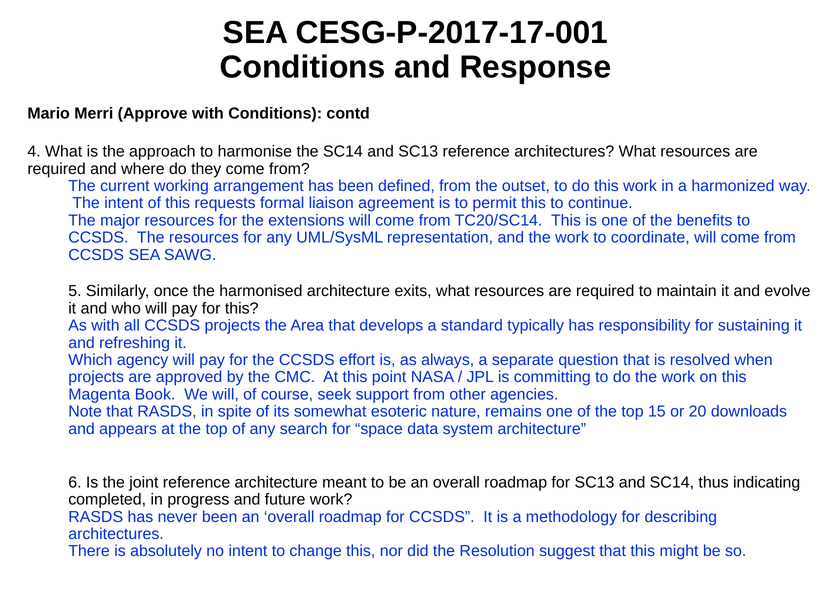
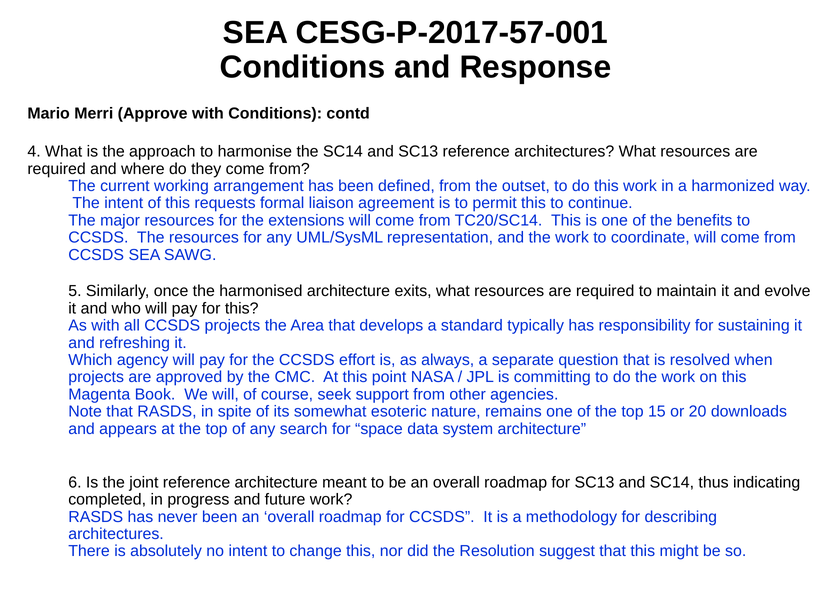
CESG-P-2017-17-001: CESG-P-2017-17-001 -> CESG-P-2017-57-001
